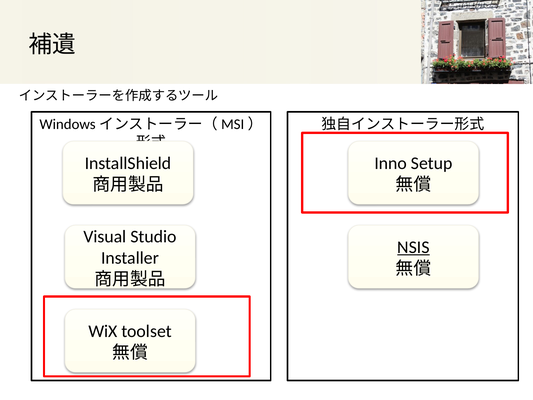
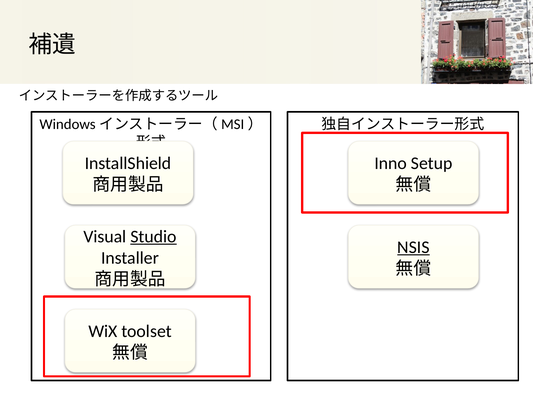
Studio underline: none -> present
